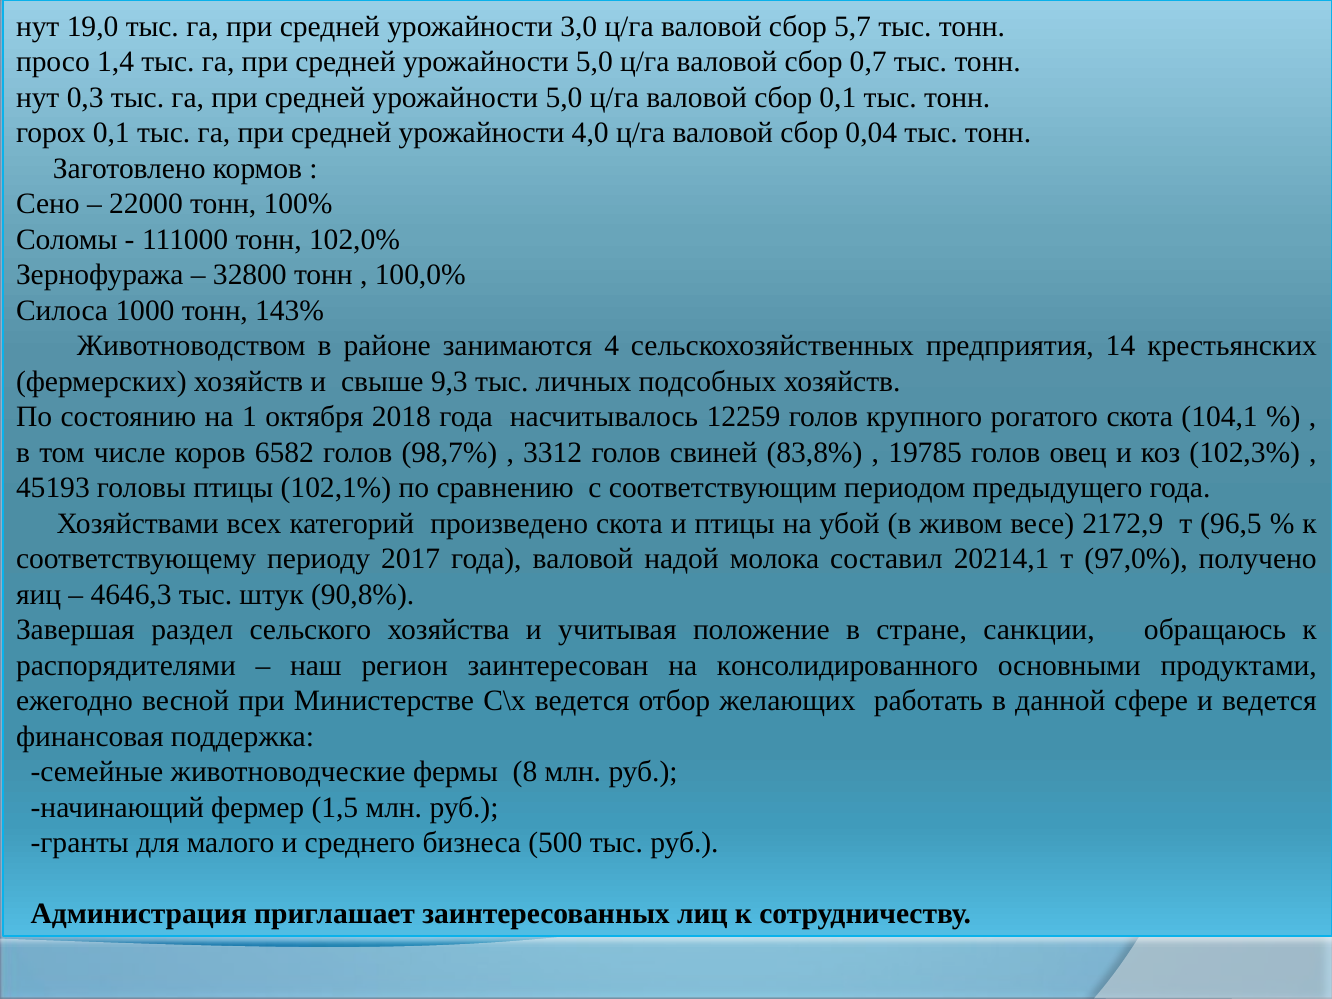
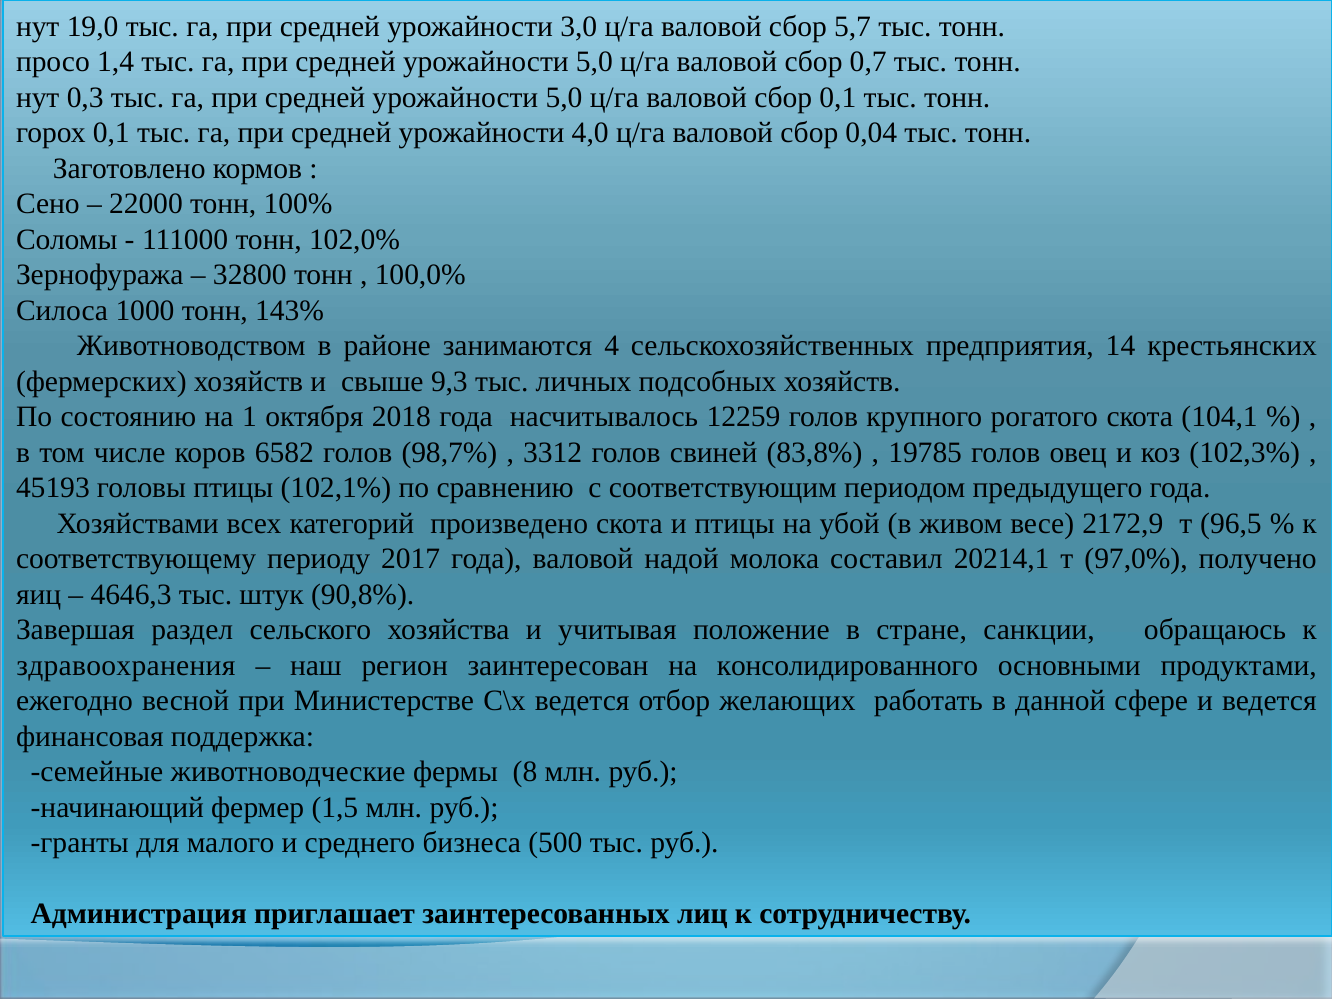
распорядителями: распорядителями -> здравоохранения
